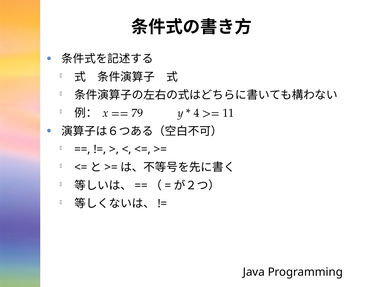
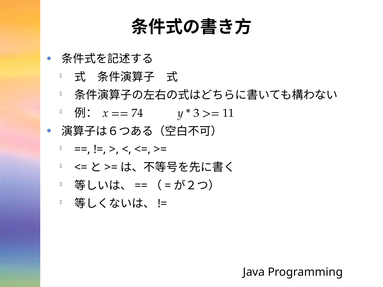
79: 79 -> 74
4: 4 -> 3
